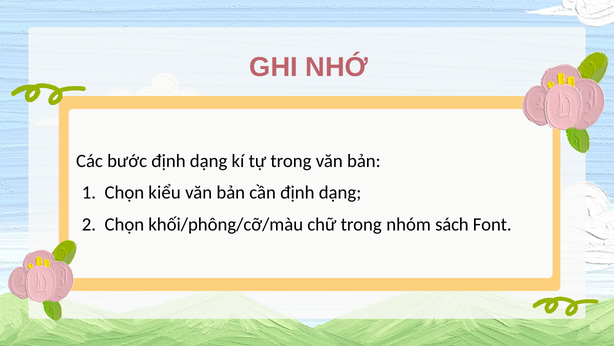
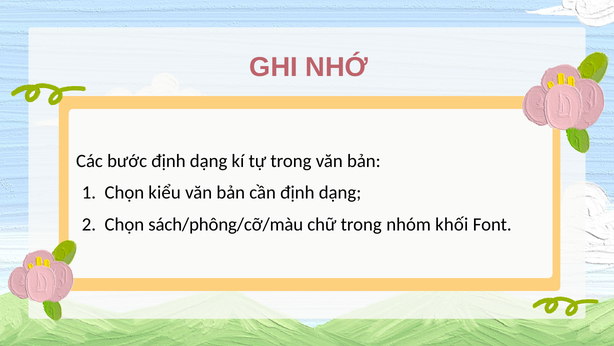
khối/phông/cỡ/màu: khối/phông/cỡ/màu -> sách/phông/cỡ/màu
sách: sách -> khối
